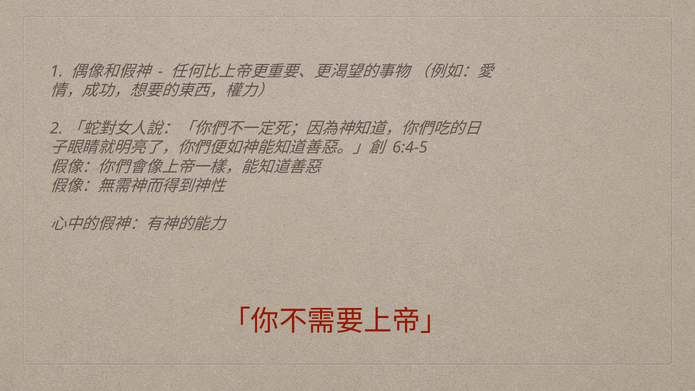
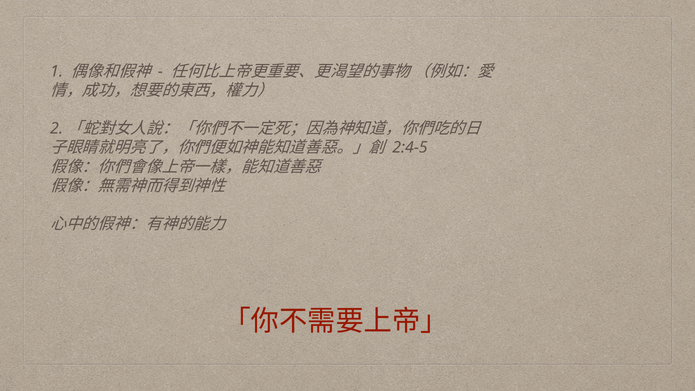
6:4-5: 6:4-5 -> 2:4-5
